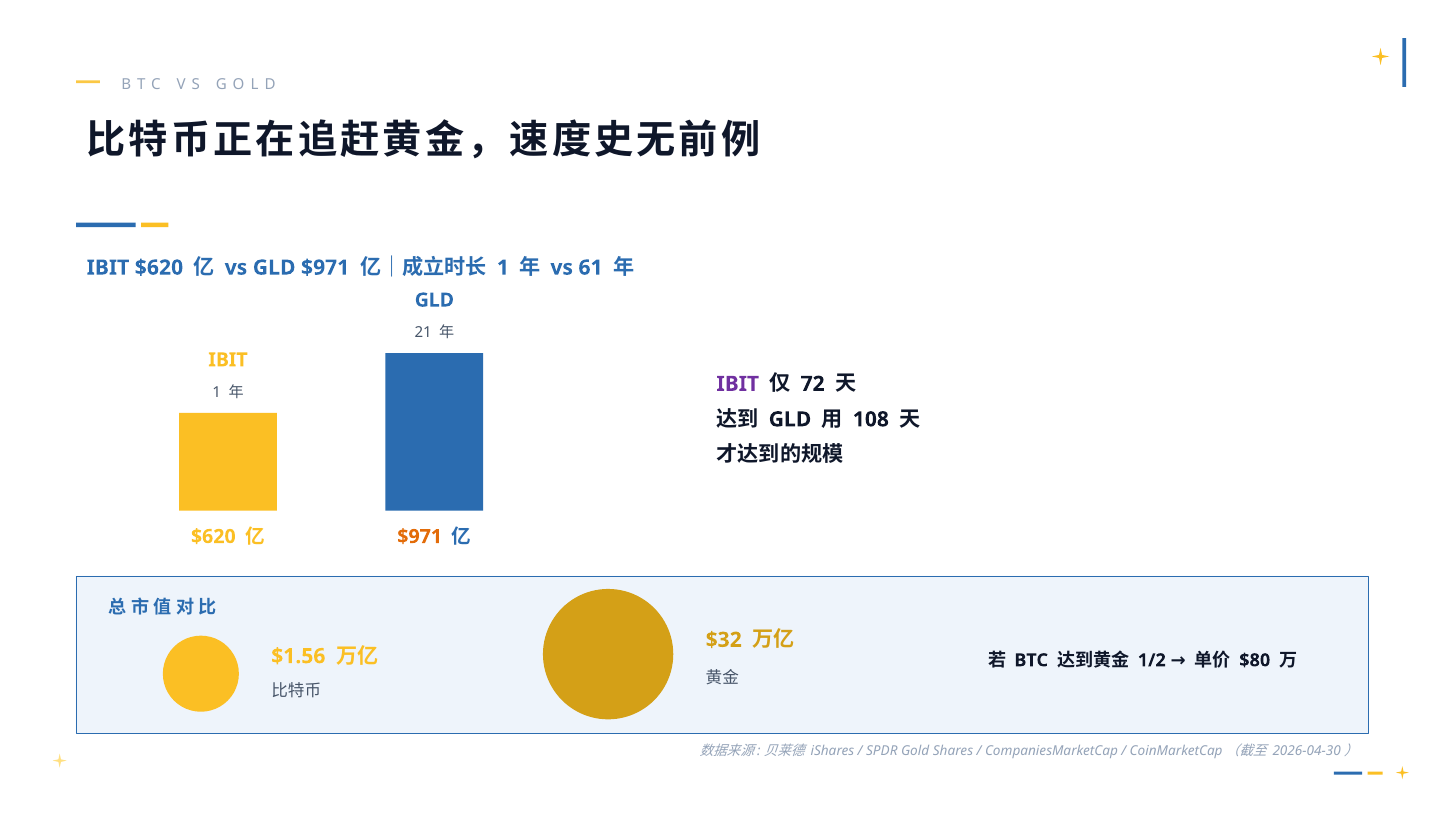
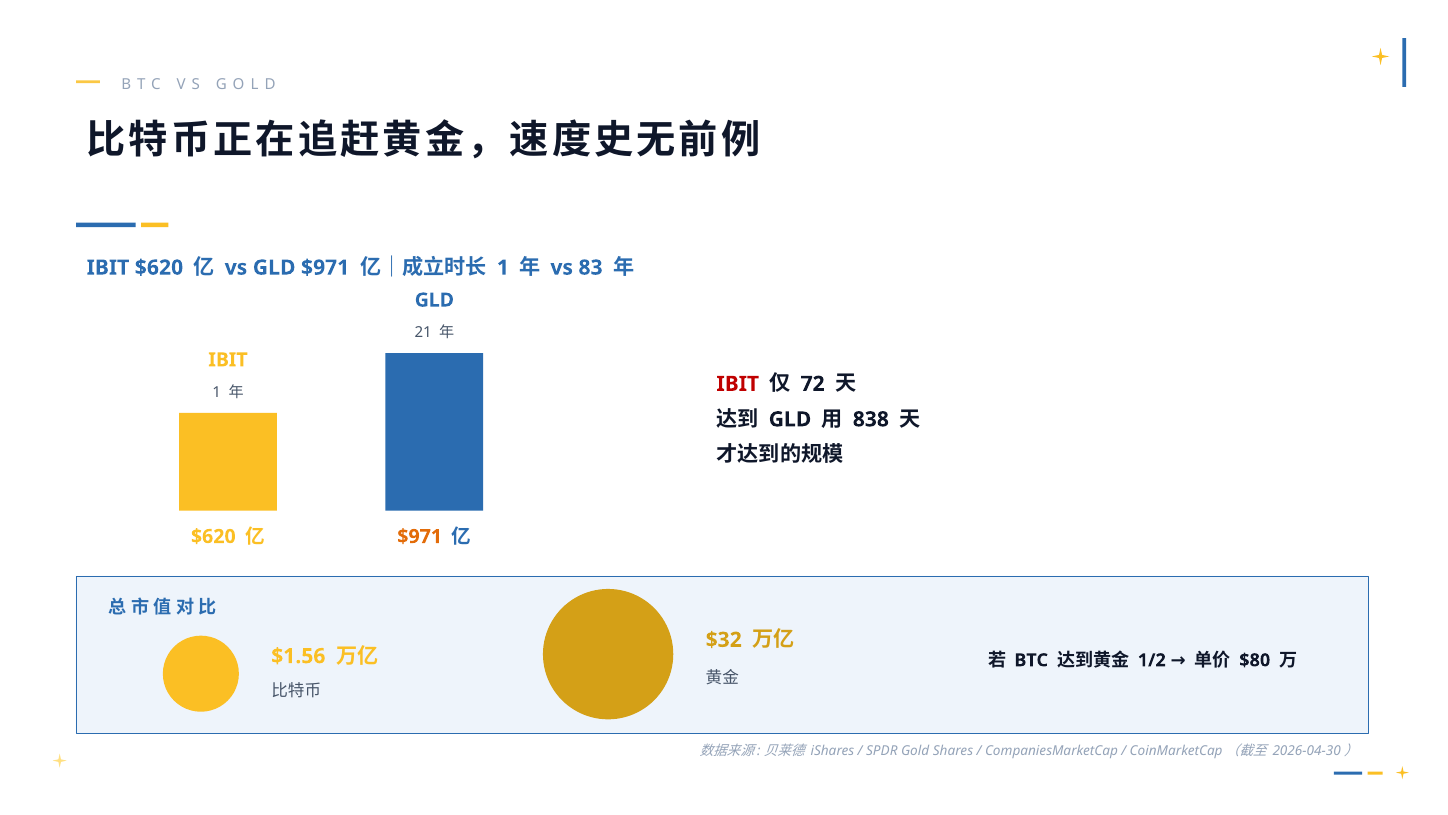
61: 61 -> 83
IBIT at (738, 384) colour: purple -> red
108: 108 -> 838
